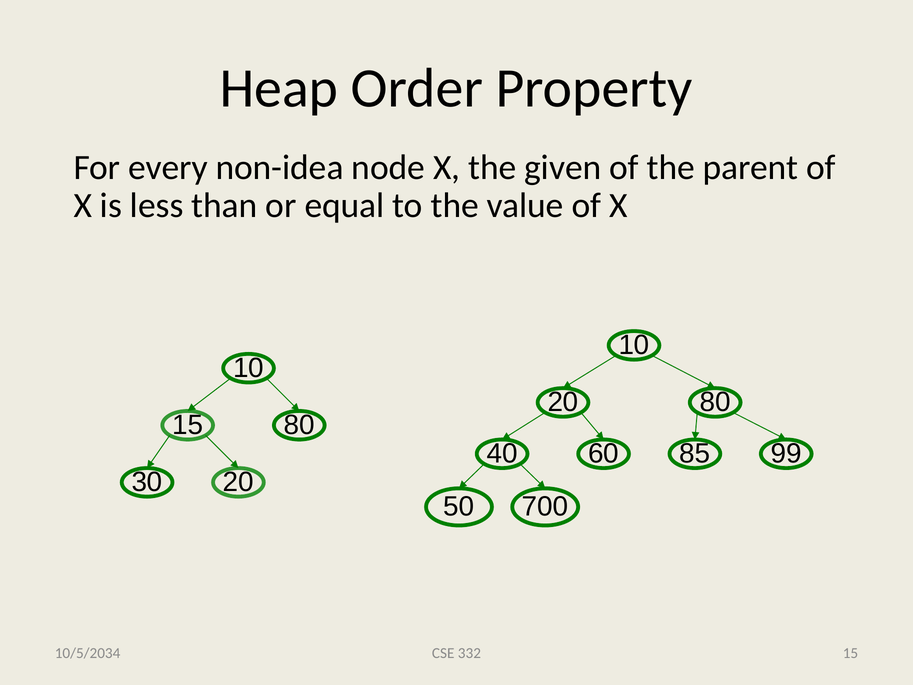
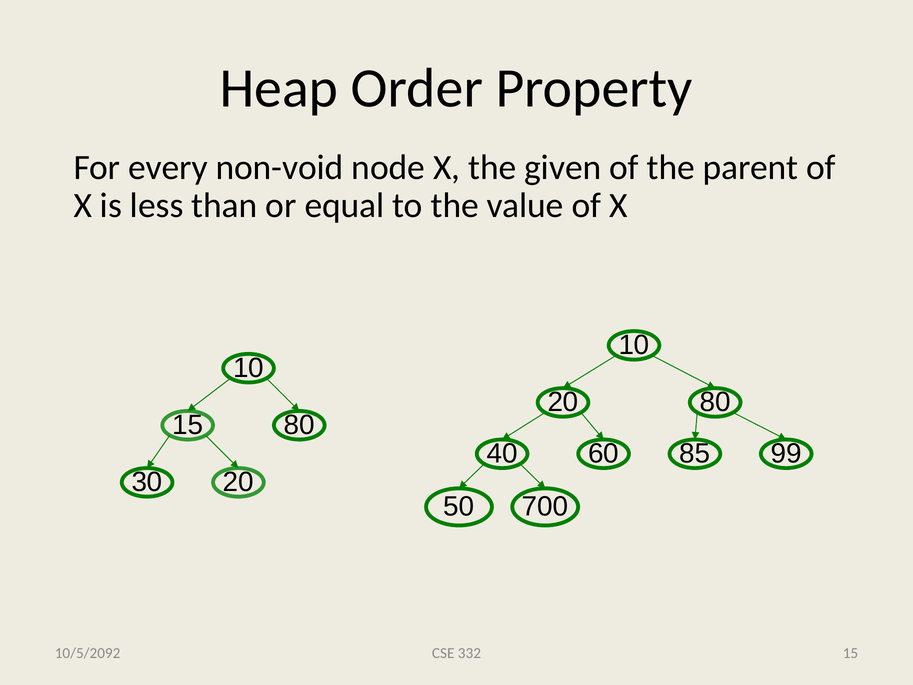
non-idea: non-idea -> non-void
10/5/2034: 10/5/2034 -> 10/5/2092
